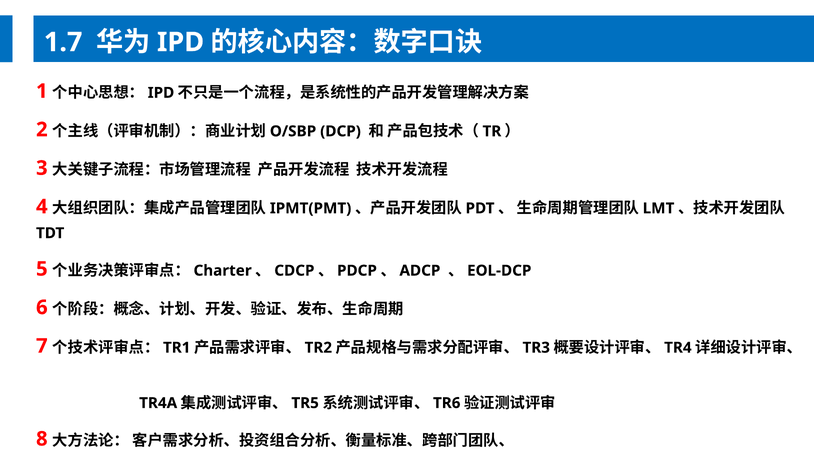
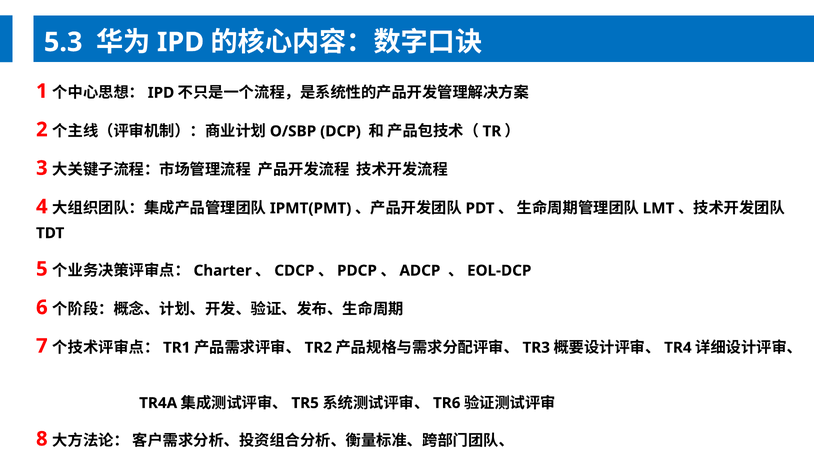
1.7: 1.7 -> 5.3
